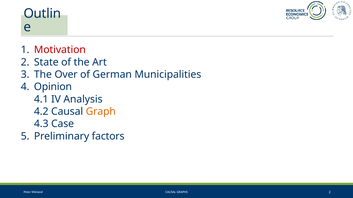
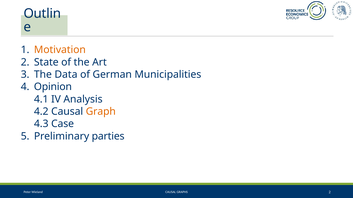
Motivation colour: red -> orange
Over: Over -> Data
factors: factors -> parties
